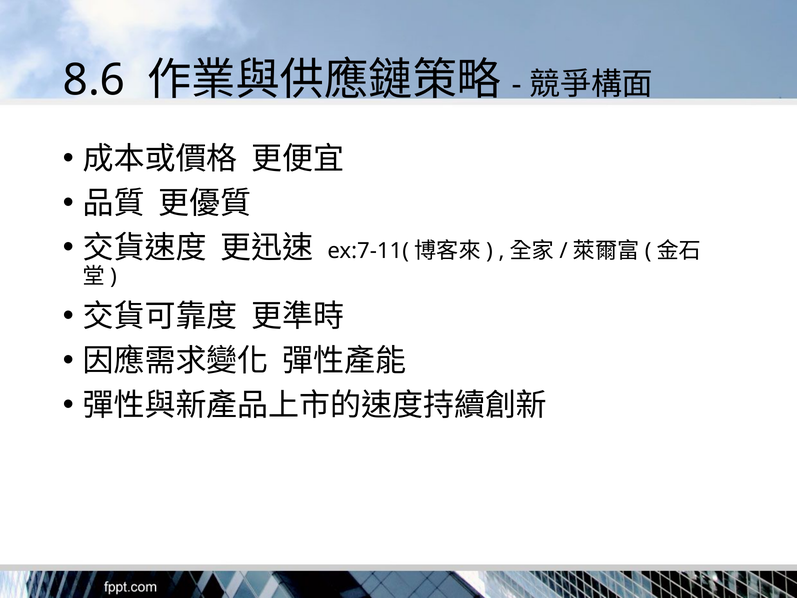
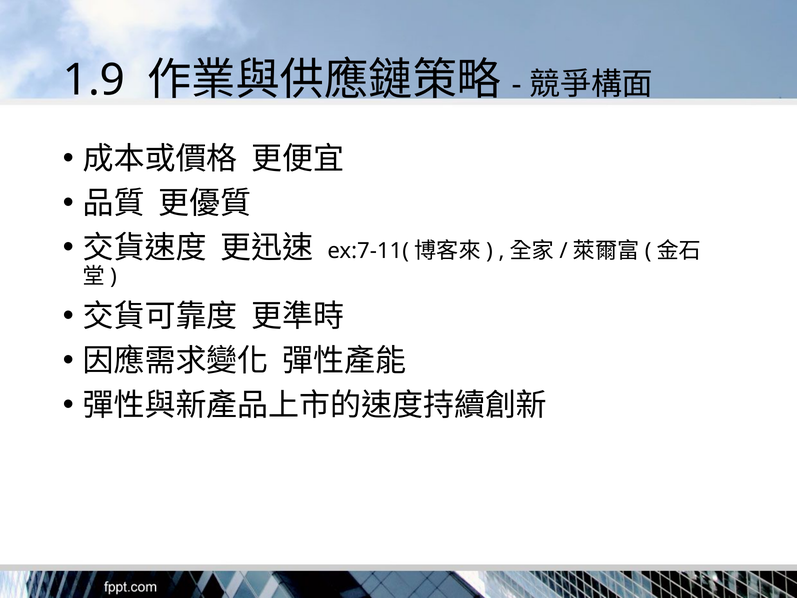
8.6: 8.6 -> 1.9
